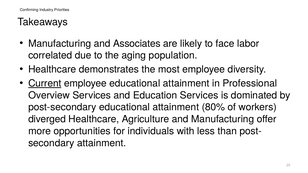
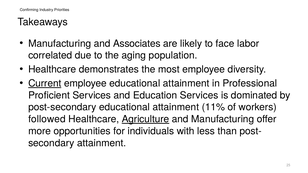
Overview: Overview -> Proficient
80%: 80% -> 11%
diverged: diverged -> followed
Agriculture underline: none -> present
